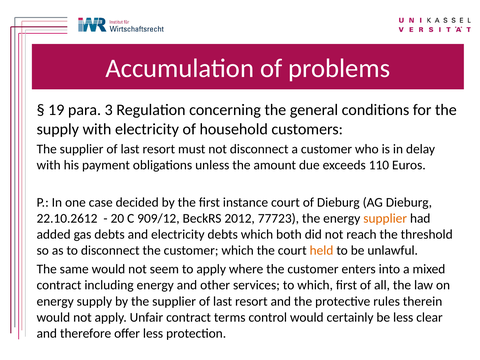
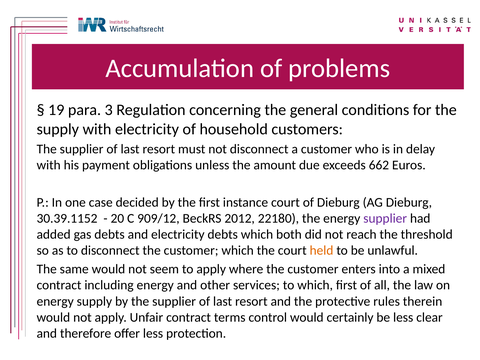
110: 110 -> 662
22.10.2612: 22.10.2612 -> 30.39.1152
77723: 77723 -> 22180
supplier at (385, 219) colour: orange -> purple
